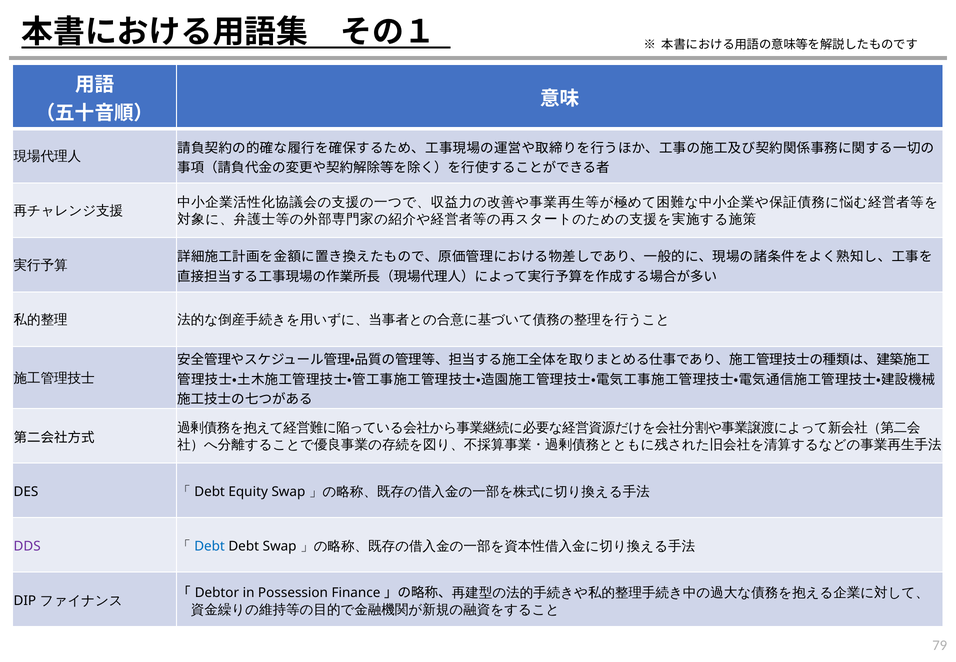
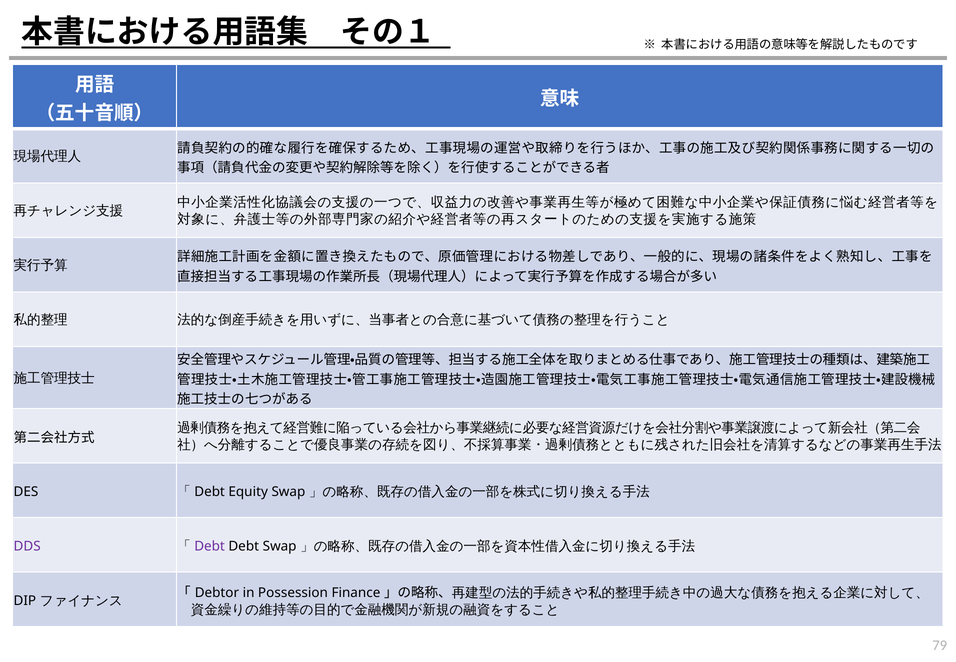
Debt at (210, 546) colour: blue -> purple
